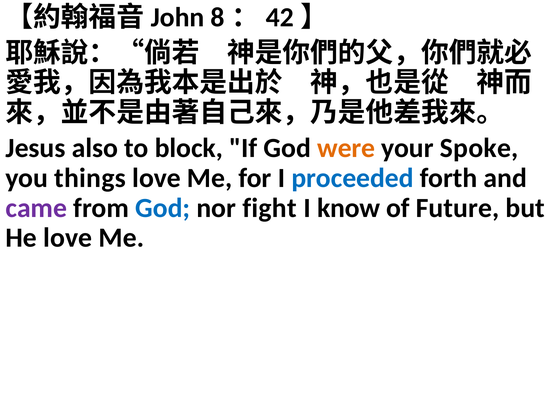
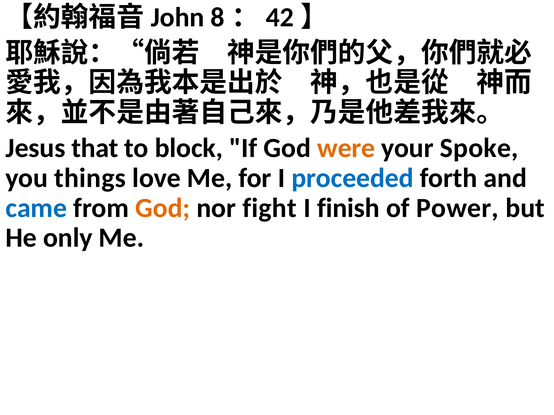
also: also -> that
came colour: purple -> blue
God at (163, 208) colour: blue -> orange
know: know -> finish
Future: Future -> Power
He love: love -> only
